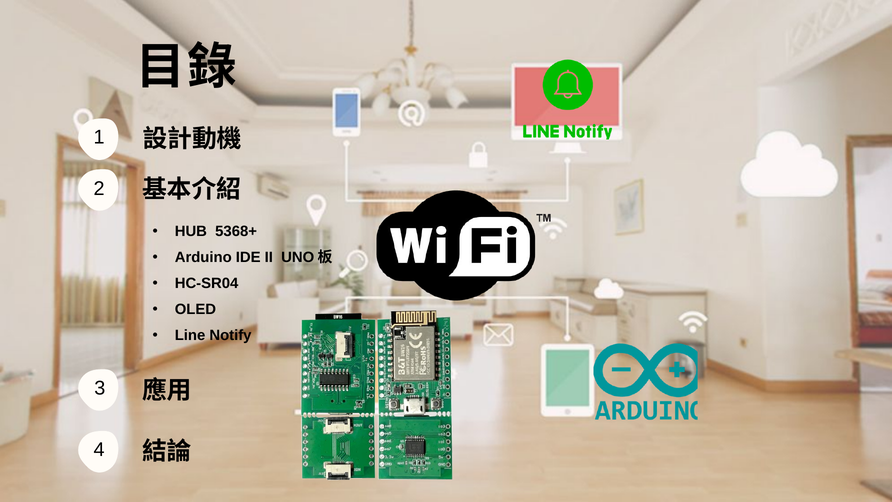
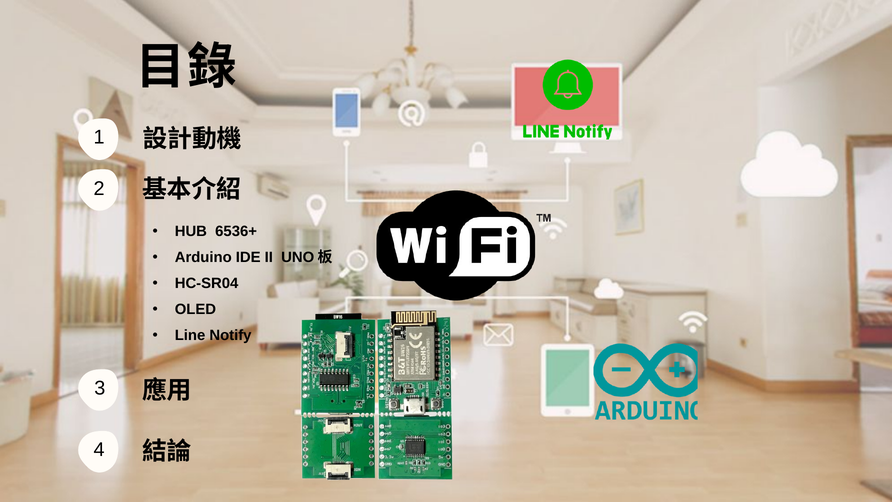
5368+: 5368+ -> 6536+
